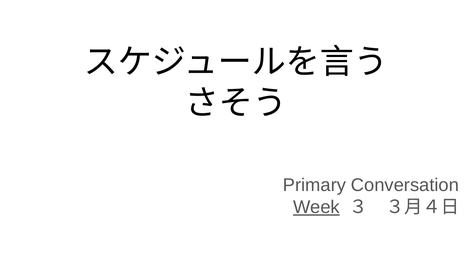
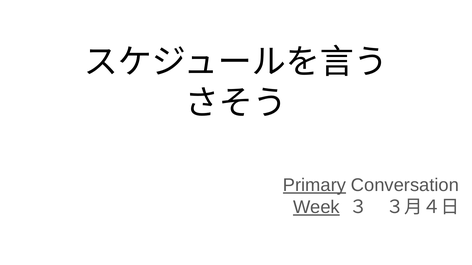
Primary underline: none -> present
